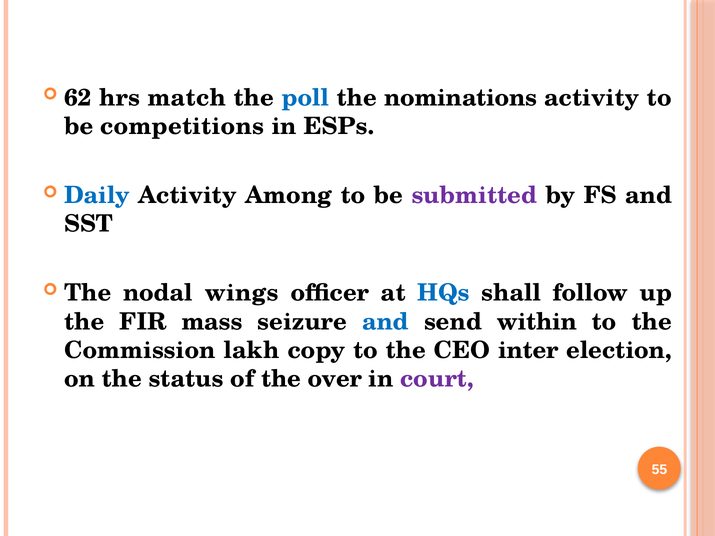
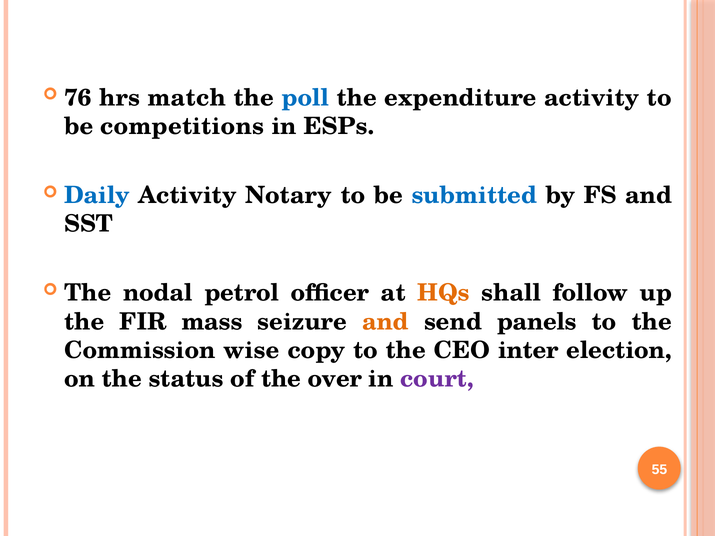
62: 62 -> 76
nominations: nominations -> expenditure
Among: Among -> Notary
submitted colour: purple -> blue
wings: wings -> petrol
HQs colour: blue -> orange
and at (386, 322) colour: blue -> orange
within: within -> panels
lakh: lakh -> wise
